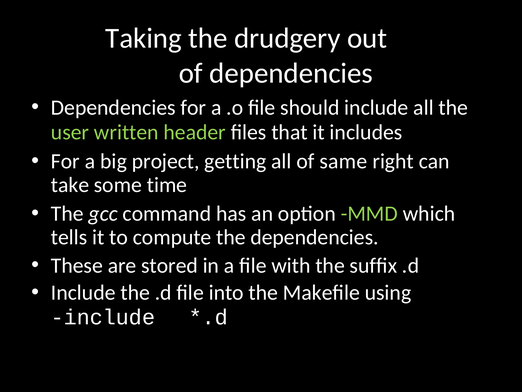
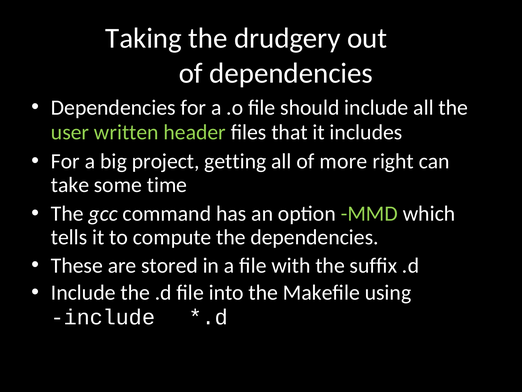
same: same -> more
